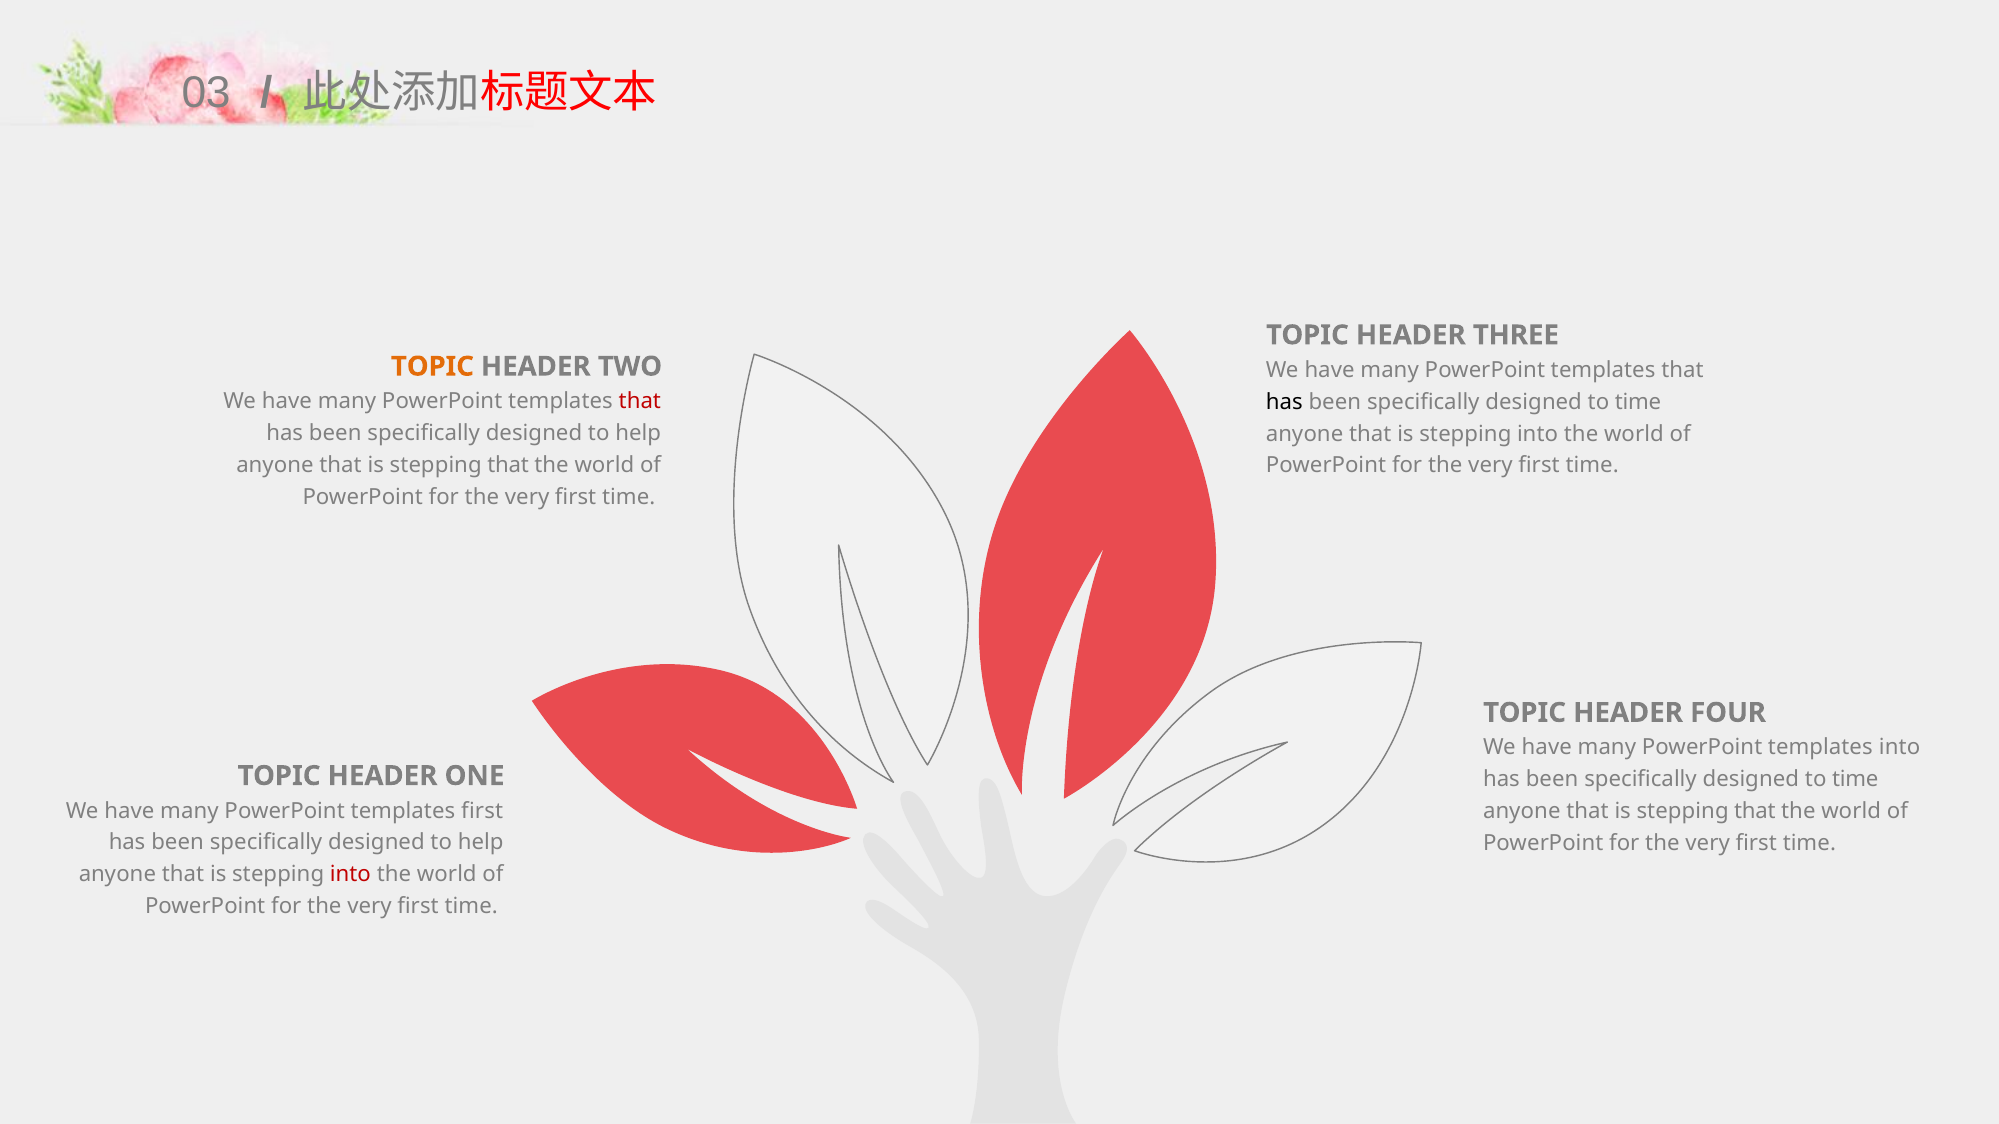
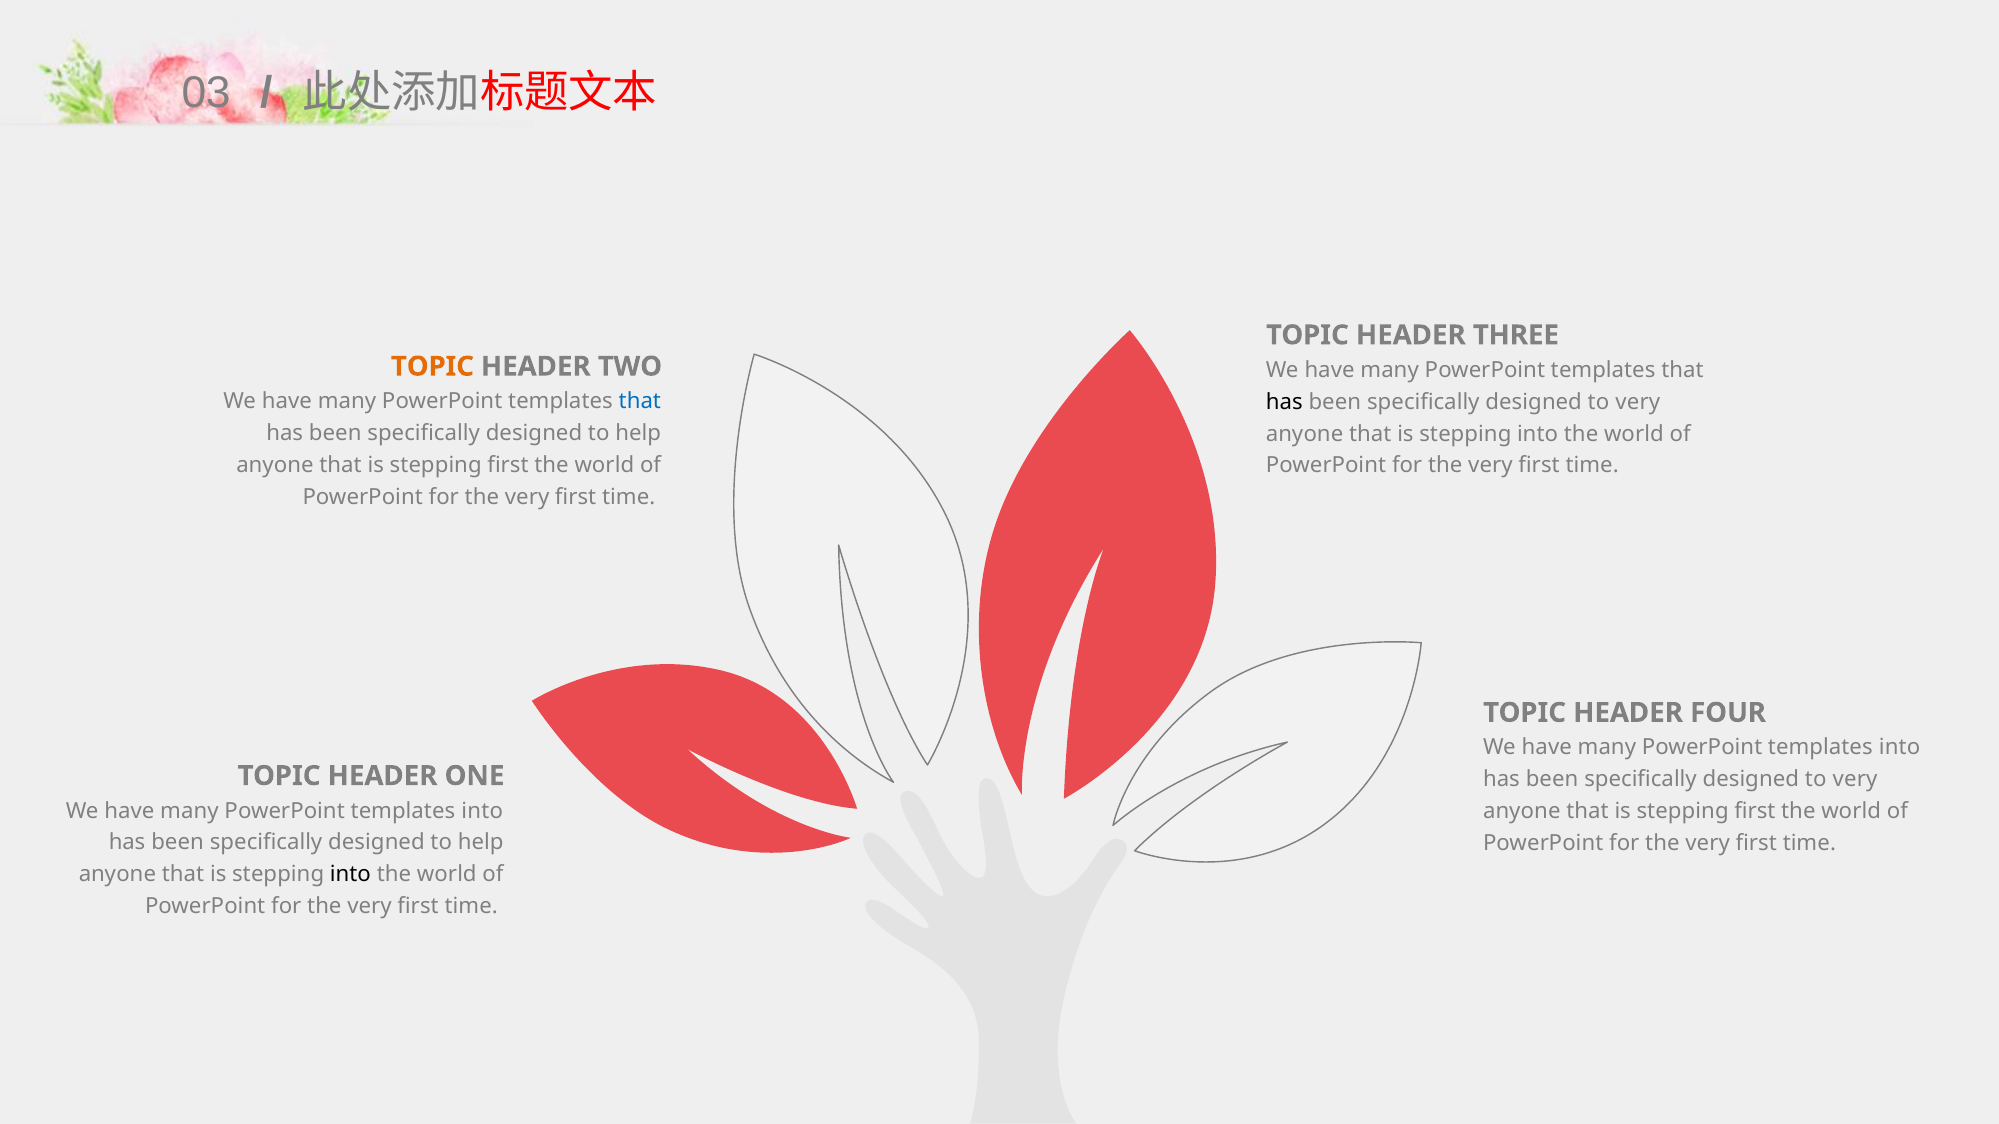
that at (640, 402) colour: red -> blue
time at (1638, 402): time -> very
that at (508, 465): that -> first
time at (1855, 780): time -> very
first at (482, 811): first -> into
that at (1755, 812): that -> first
into at (350, 875) colour: red -> black
